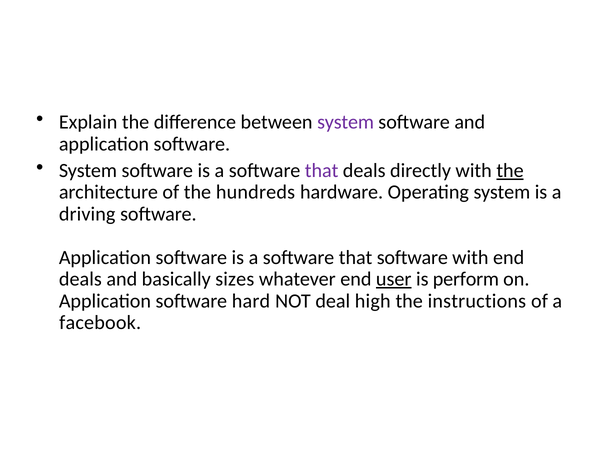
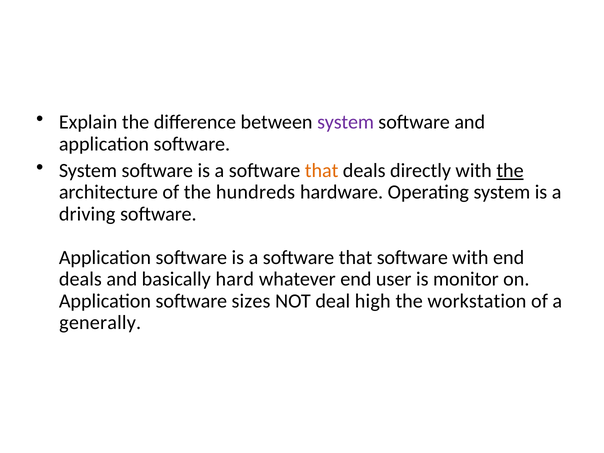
that at (322, 171) colour: purple -> orange
sizes: sizes -> hard
user underline: present -> none
perform: perform -> monitor
hard: hard -> sizes
instructions: instructions -> workstation
facebook: facebook -> generally
